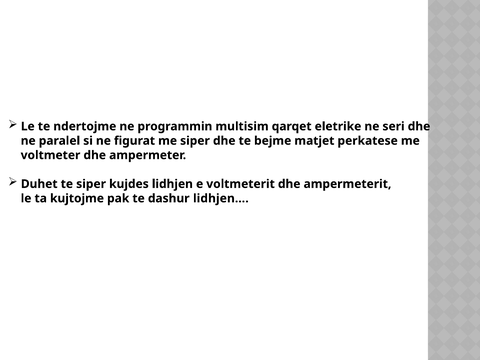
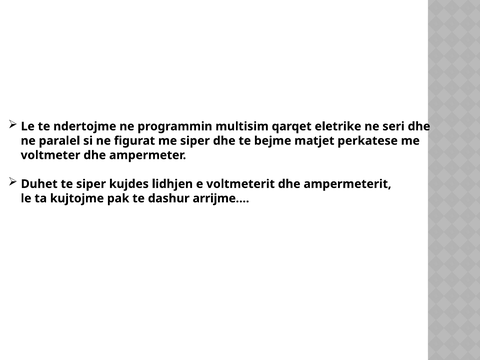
lidhjen…: lidhjen… -> arrijme…
